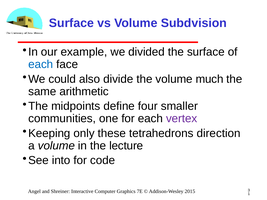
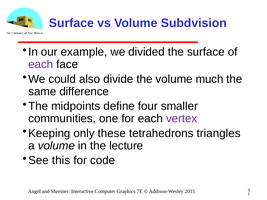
each at (41, 64) colour: blue -> purple
arithmetic: arithmetic -> difference
direction: direction -> triangles
into: into -> this
